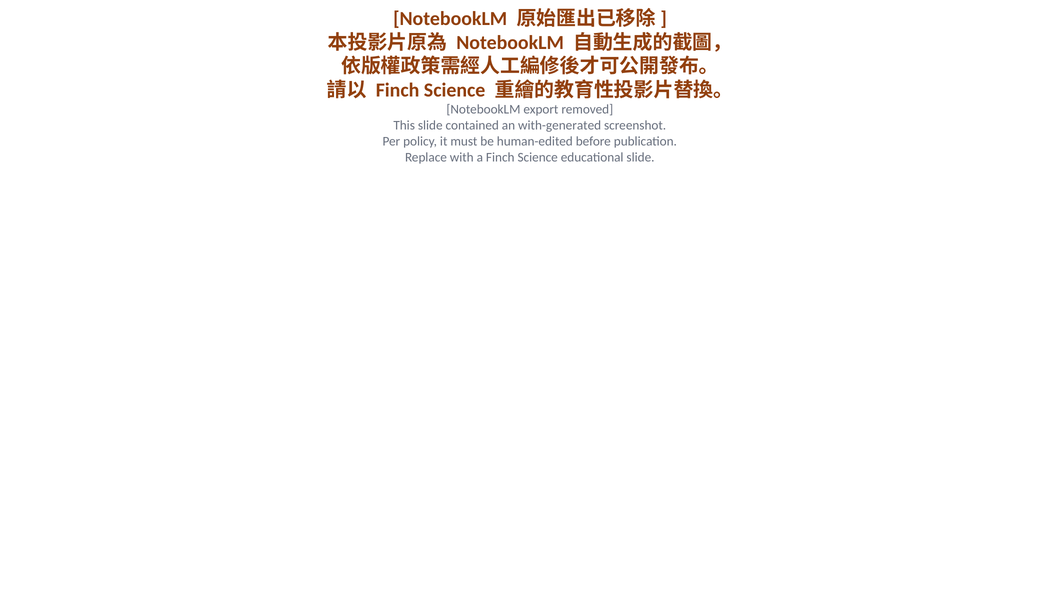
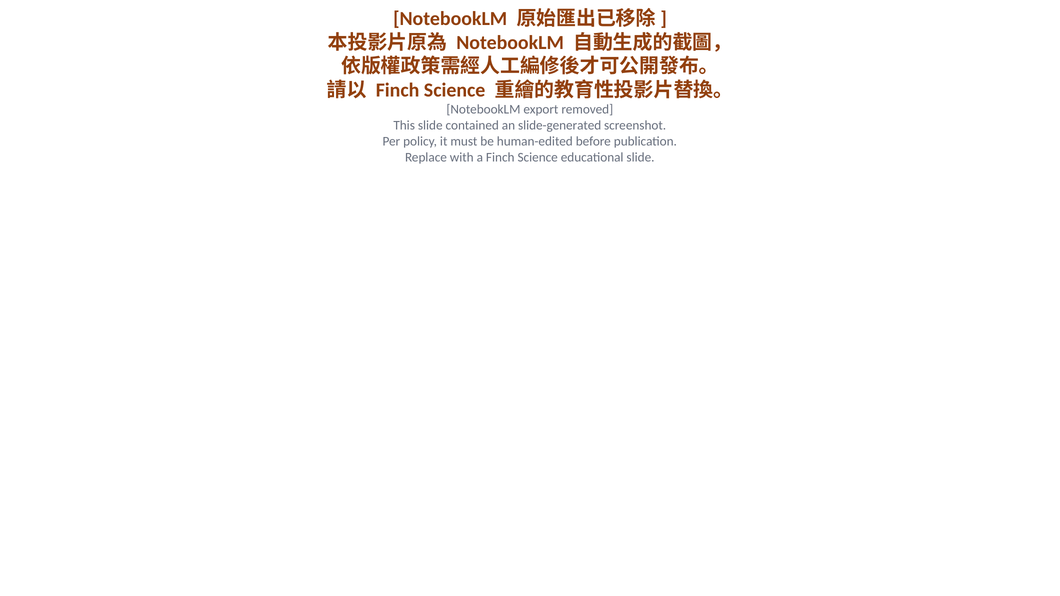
with-generated: with-generated -> slide-generated
